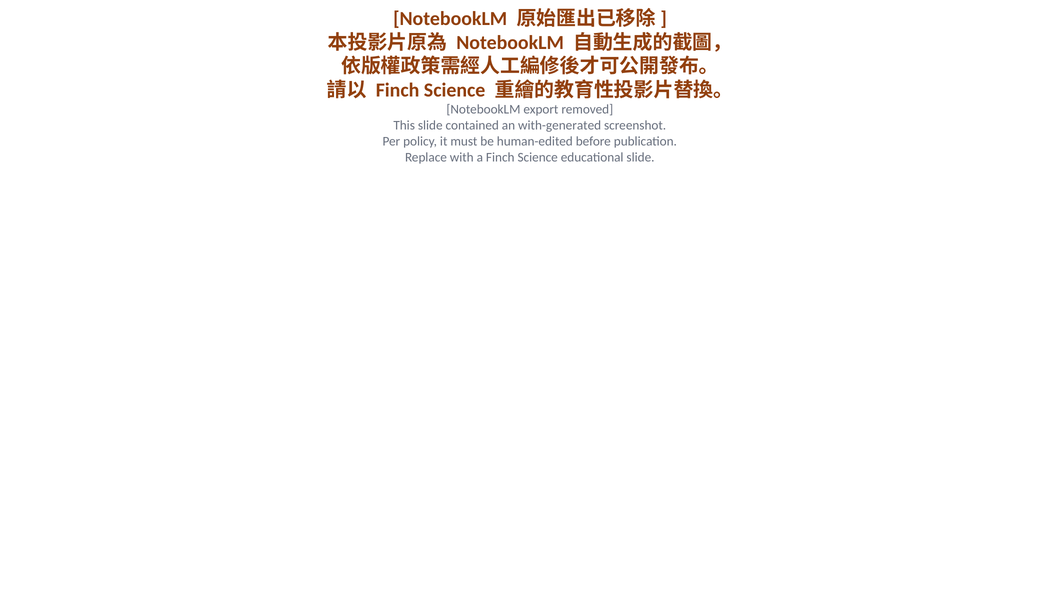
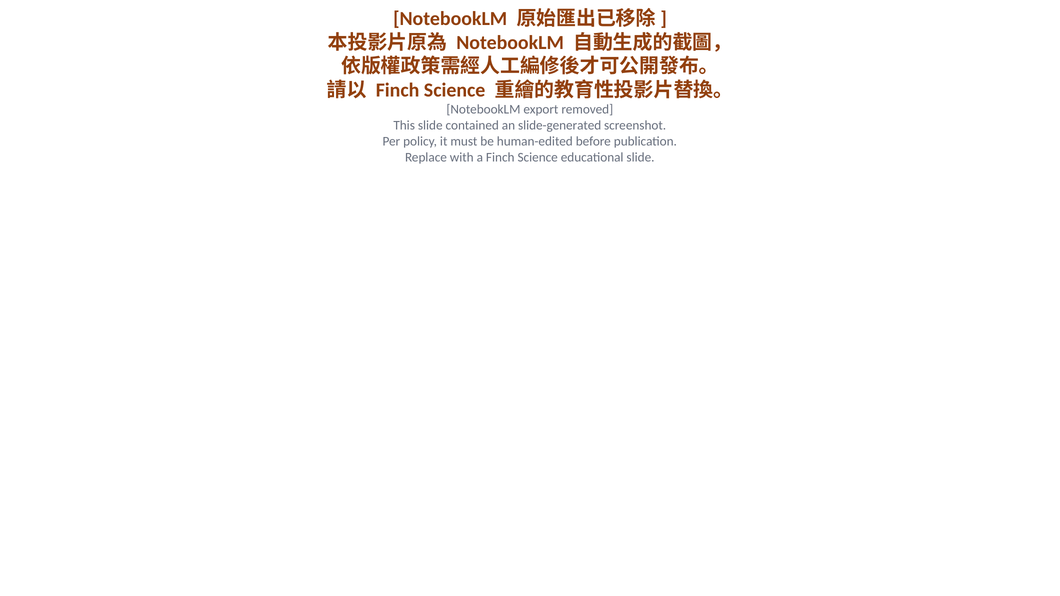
with-generated: with-generated -> slide-generated
